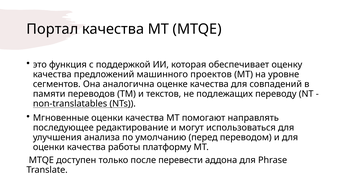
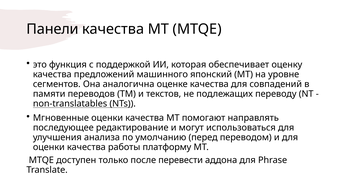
Портал: Портал -> Панели
проектов: проектов -> японский
